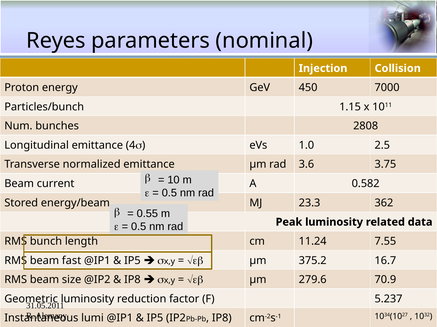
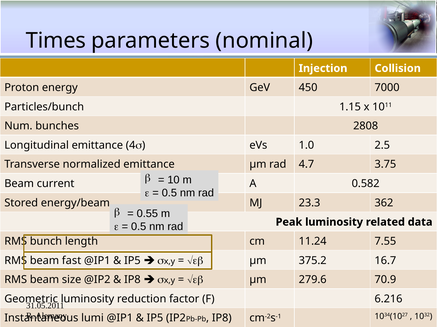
Reyes: Reyes -> Times
3.6: 3.6 -> 4.7
5.237: 5.237 -> 6.216
